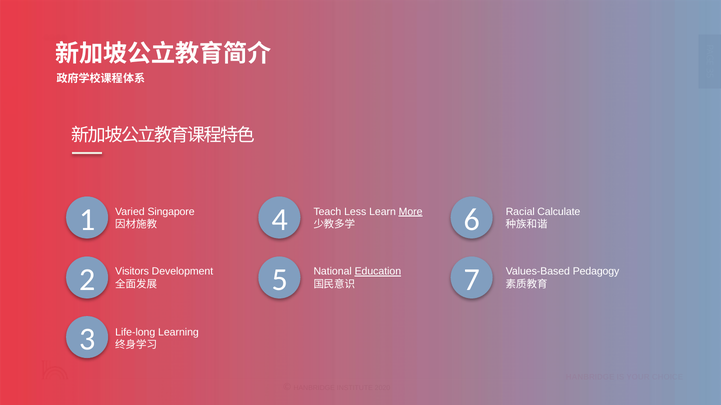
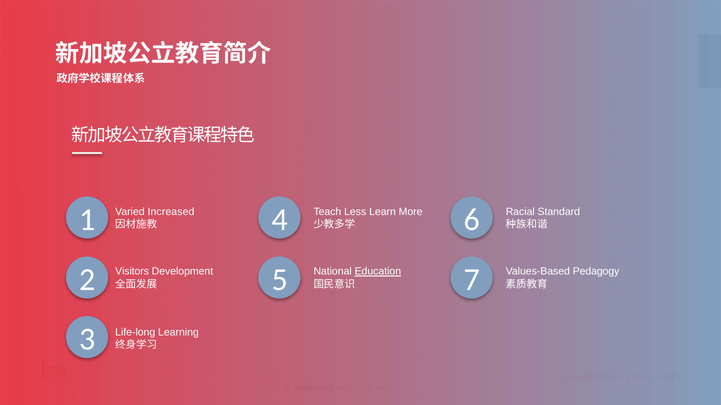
Singapore: Singapore -> Increased
More underline: present -> none
Calculate: Calculate -> Standard
